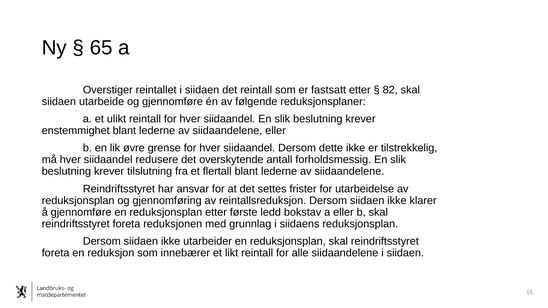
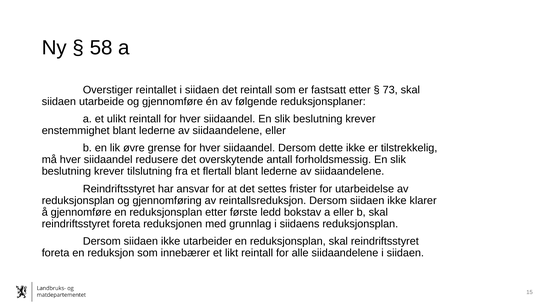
65: 65 -> 58
82: 82 -> 73
